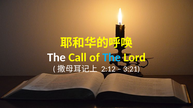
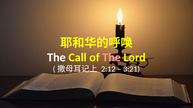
The at (112, 58) colour: light blue -> pink
